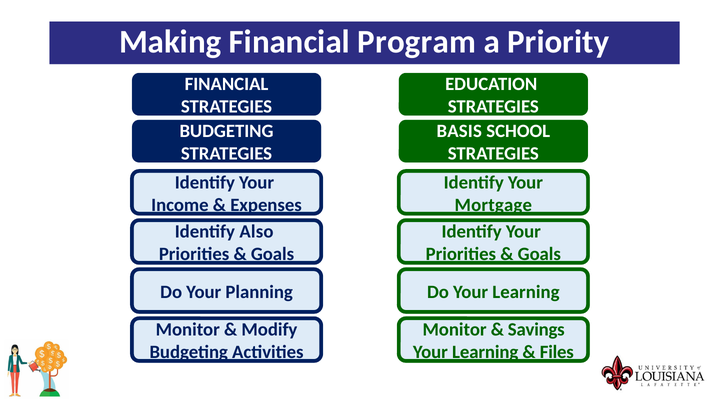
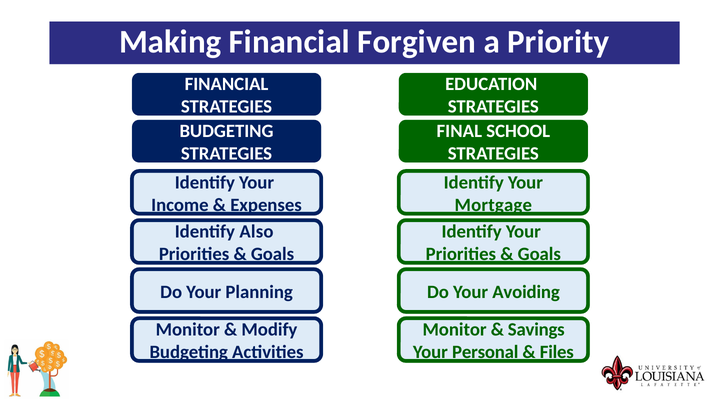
Program: Program -> Forgiven
BASIS: BASIS -> FINAL
Do Your Learning: Learning -> Avoiding
Learning at (485, 352): Learning -> Personal
